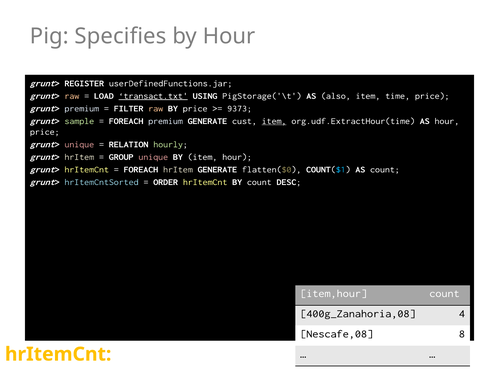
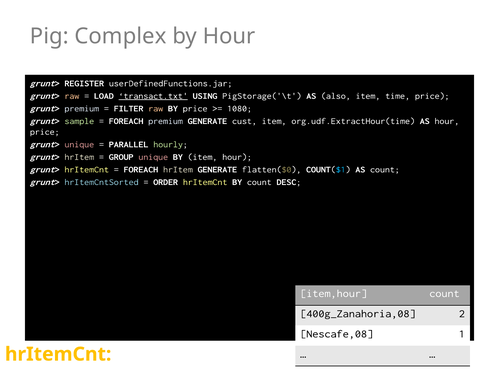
Specifies: Specifies -> Complex
9373: 9373 -> 1080
item at (274, 121) underline: present -> none
RELATION: RELATION -> PARALLEL
4: 4 -> 2
8: 8 -> 1
